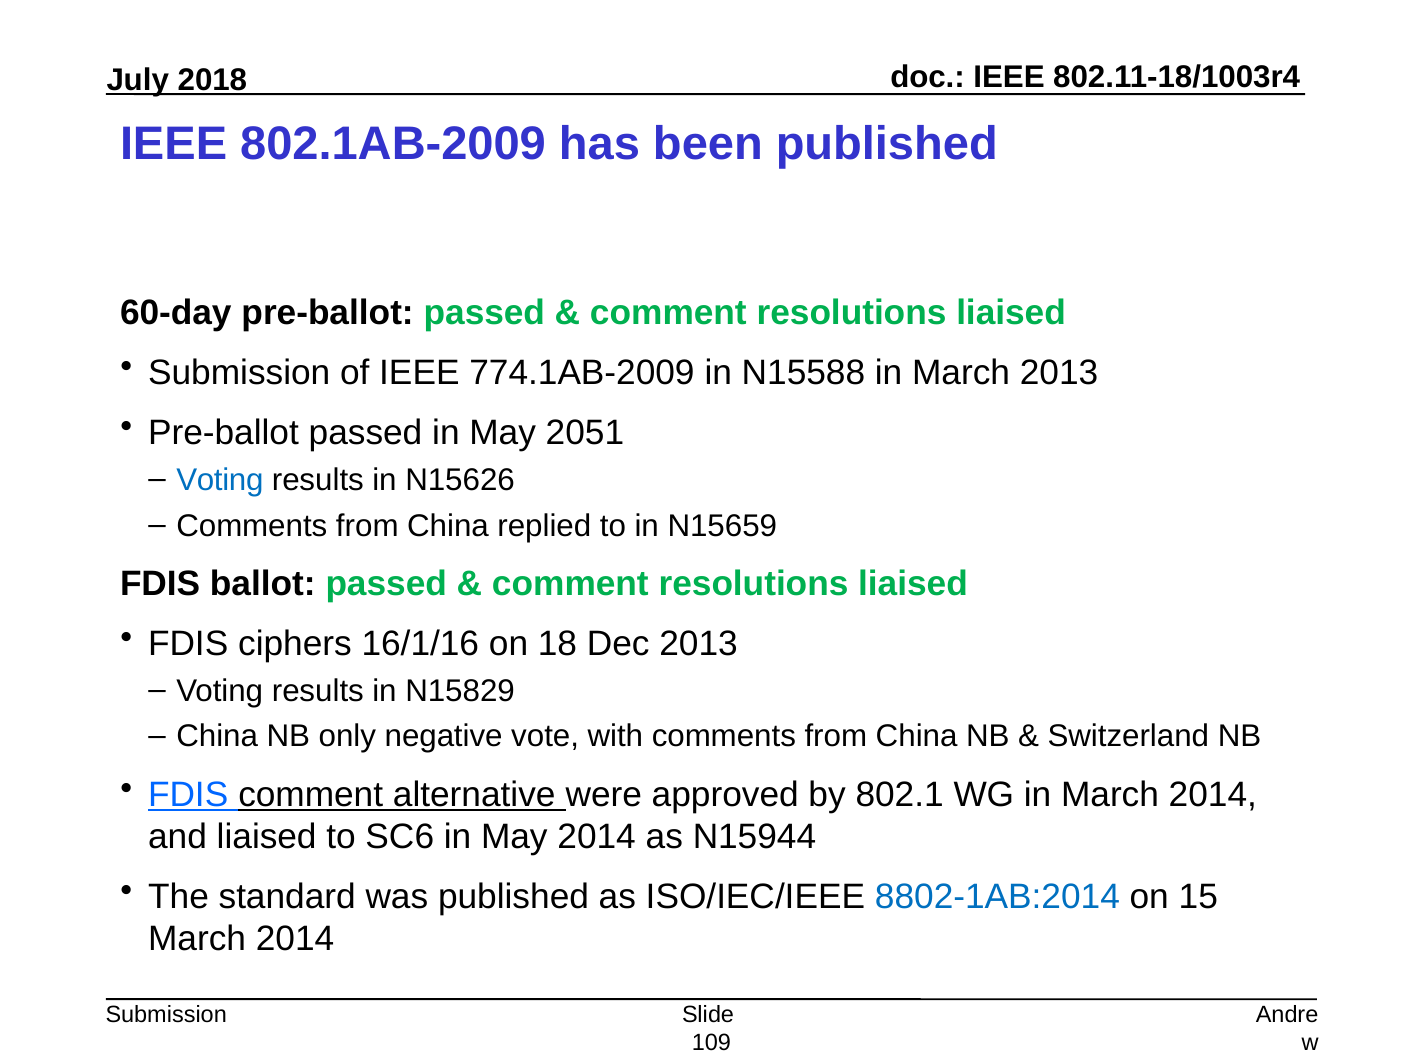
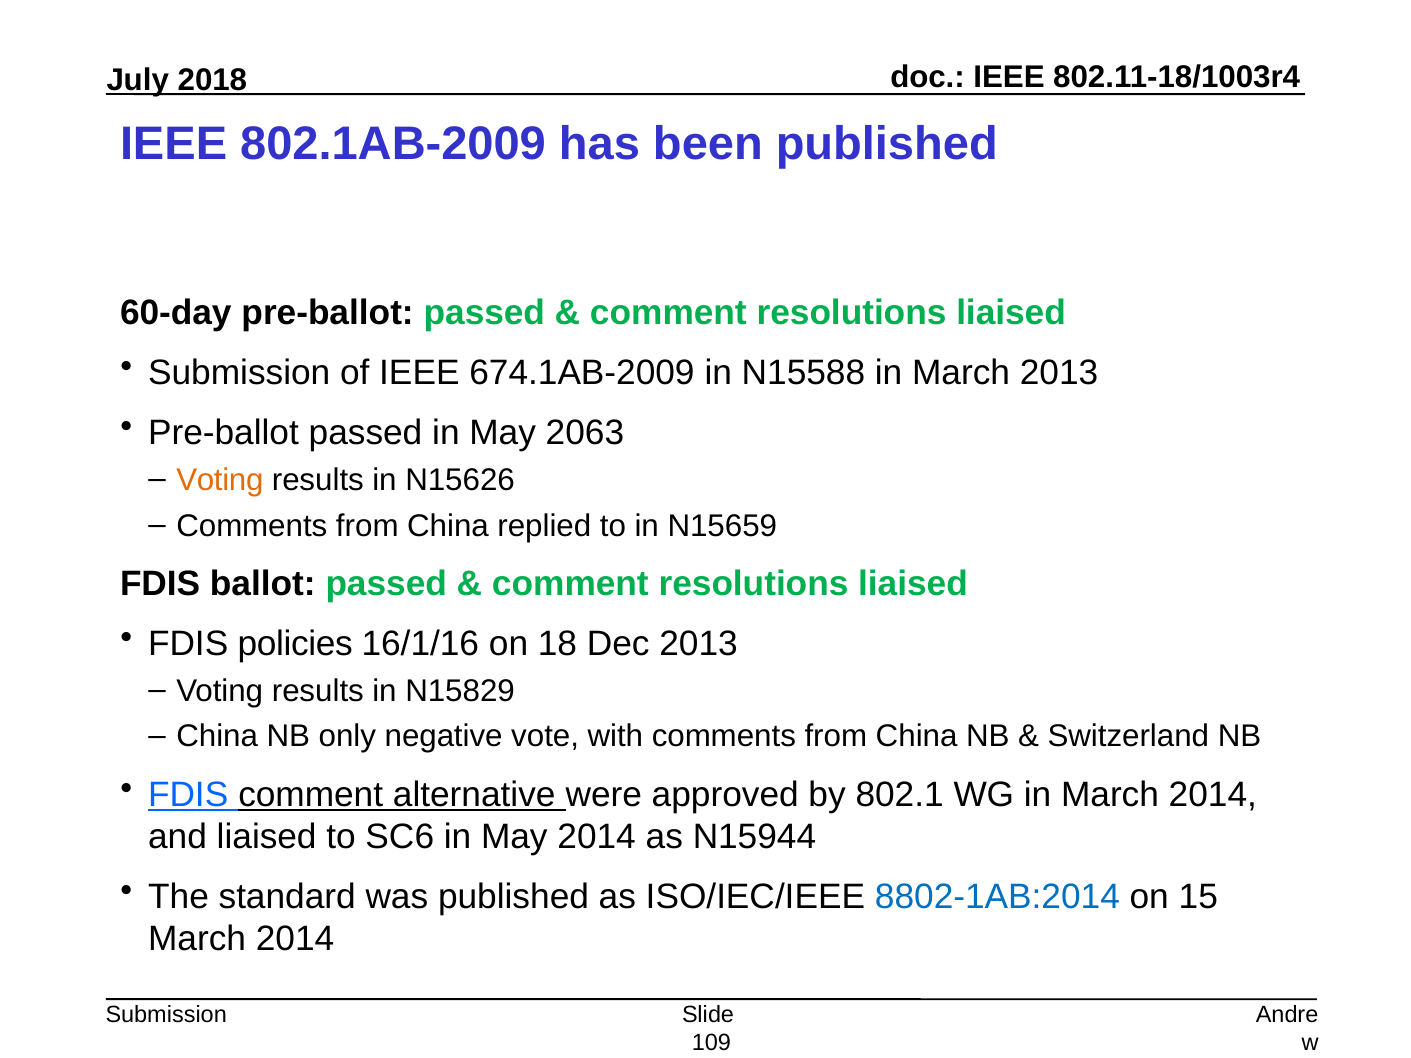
774.1AB-2009: 774.1AB-2009 -> 674.1AB-2009
2051: 2051 -> 2063
Voting at (220, 480) colour: blue -> orange
ciphers: ciphers -> policies
